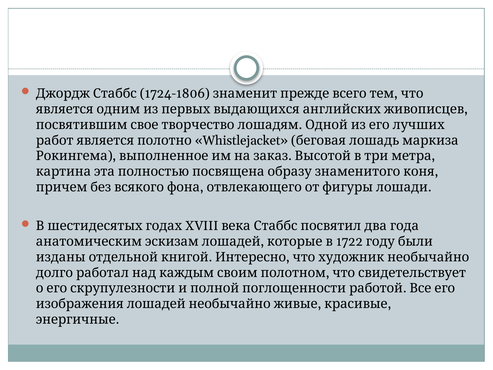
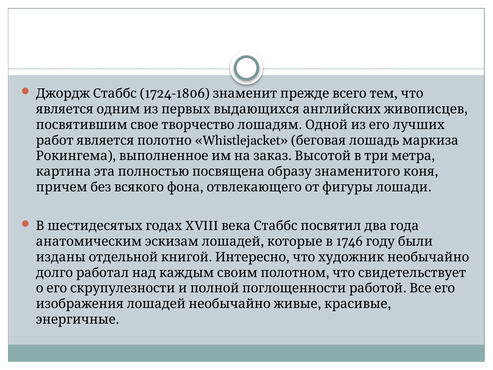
1722: 1722 -> 1746
